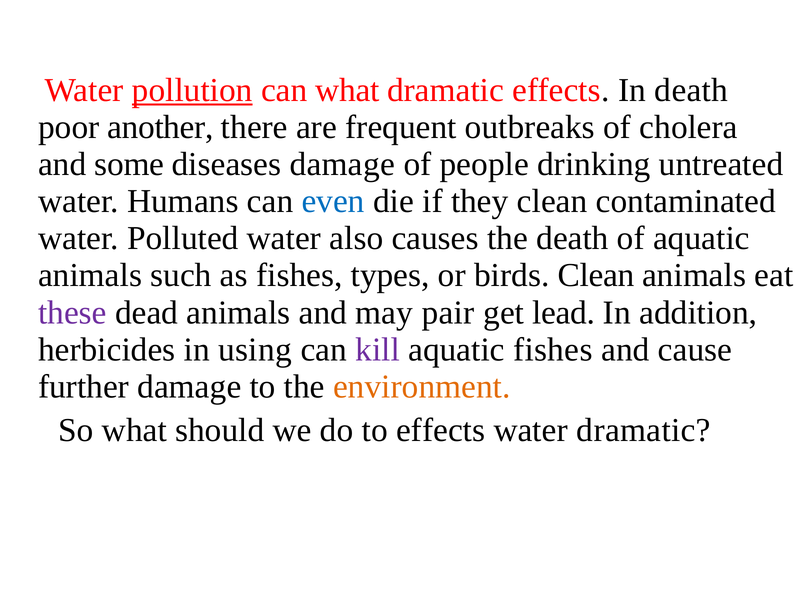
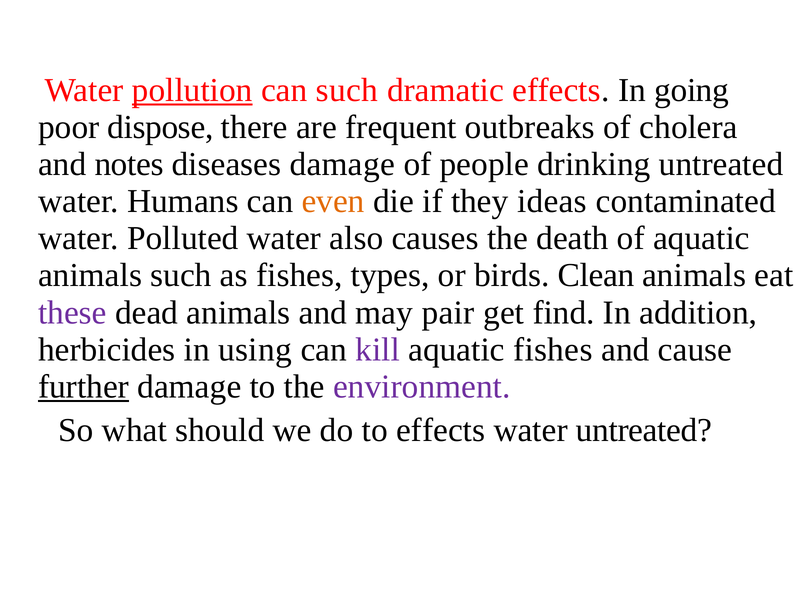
can what: what -> such
In death: death -> going
another: another -> dispose
some: some -> notes
even colour: blue -> orange
they clean: clean -> ideas
lead: lead -> find
further underline: none -> present
environment colour: orange -> purple
water dramatic: dramatic -> untreated
